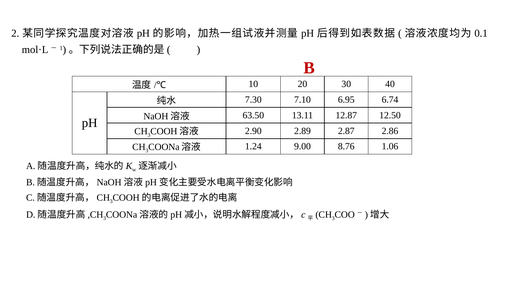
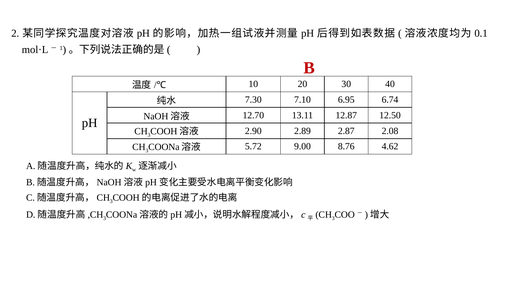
63.50: 63.50 -> 12.70
2.86: 2.86 -> 2.08
1.24: 1.24 -> 5.72
1.06: 1.06 -> 4.62
